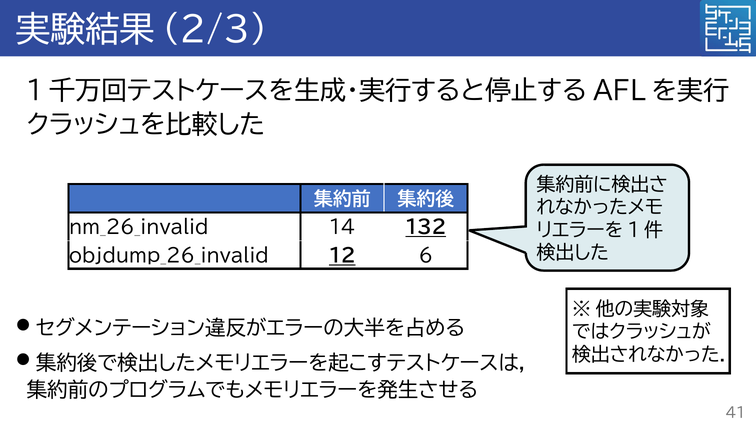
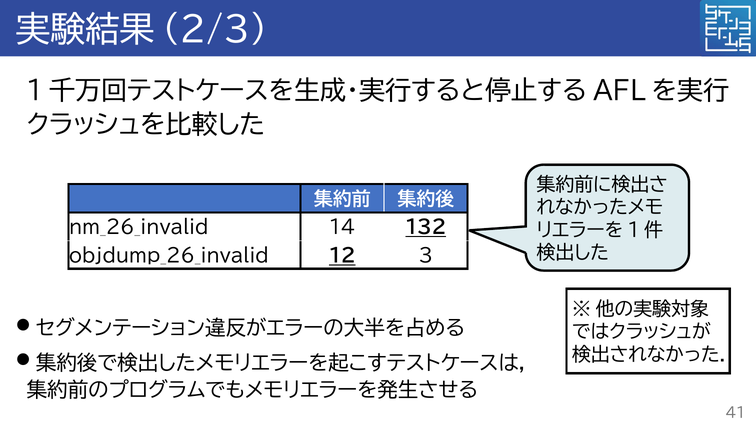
6: 6 -> 3
